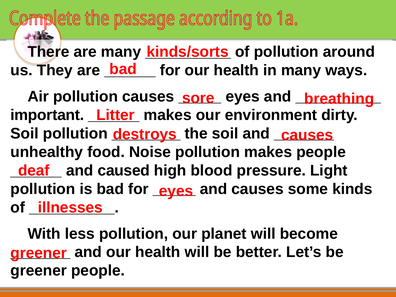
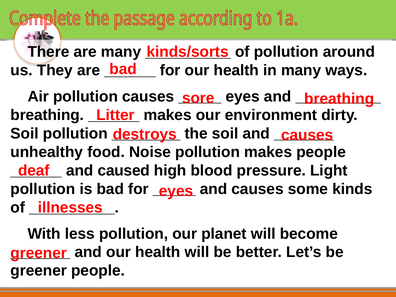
important at (47, 115): important -> breathing
